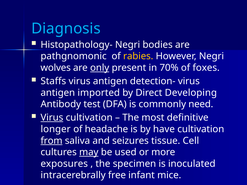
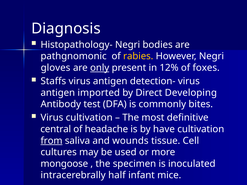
Diagnosis colour: light blue -> white
wolves: wolves -> gloves
70%: 70% -> 12%
need: need -> bites
Virus at (52, 118) underline: present -> none
longer: longer -> central
seizures: seizures -> wounds
may underline: present -> none
exposures: exposures -> mongoose
free: free -> half
